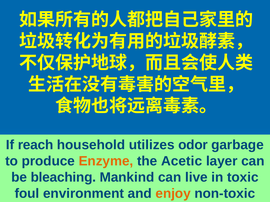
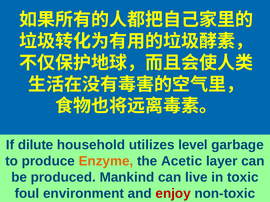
reach: reach -> dilute
odor: odor -> level
bleaching: bleaching -> produced
enjoy colour: orange -> red
